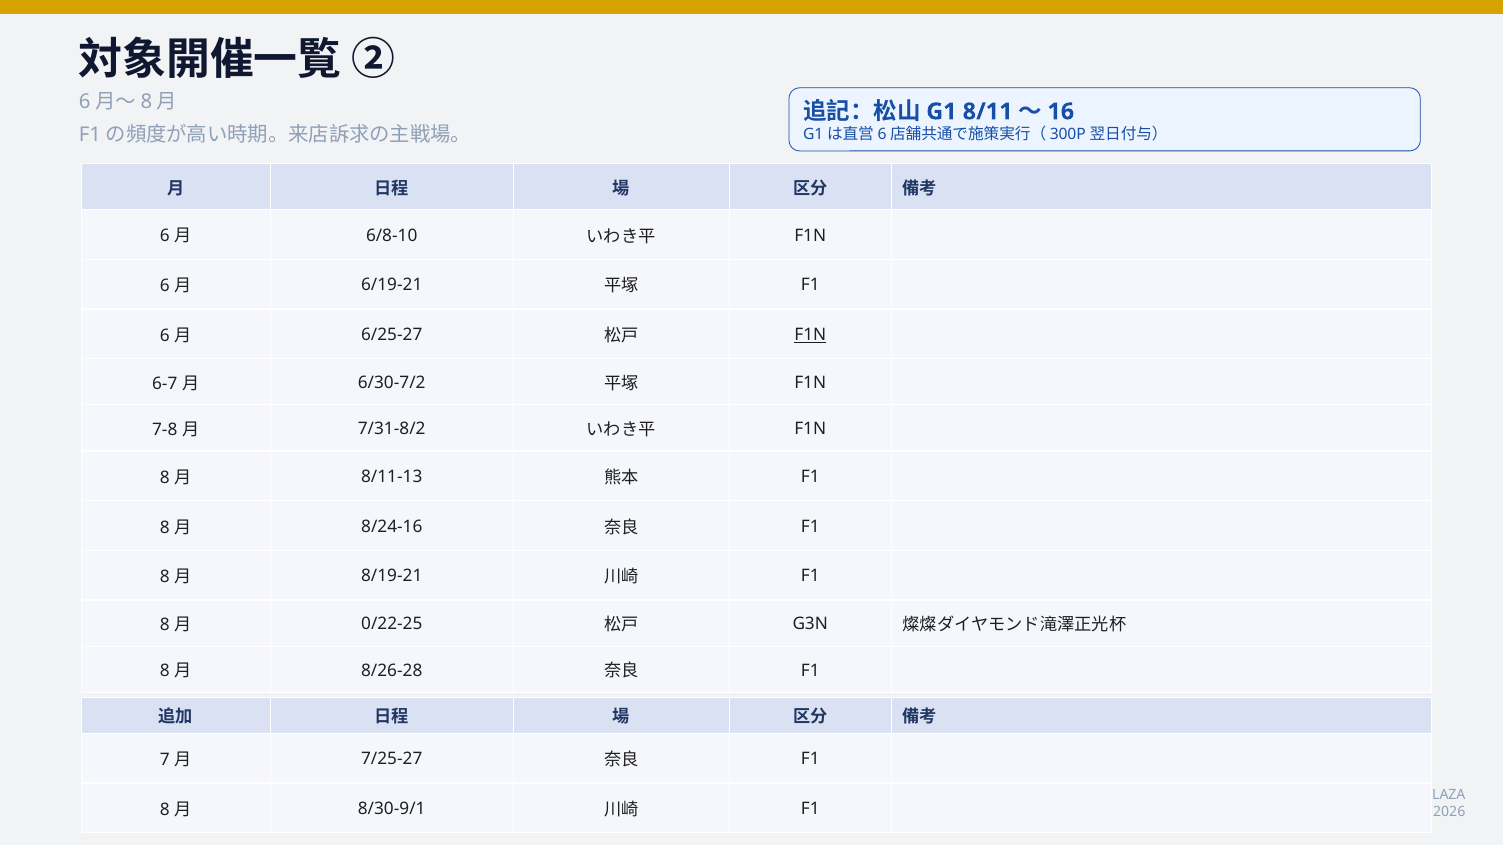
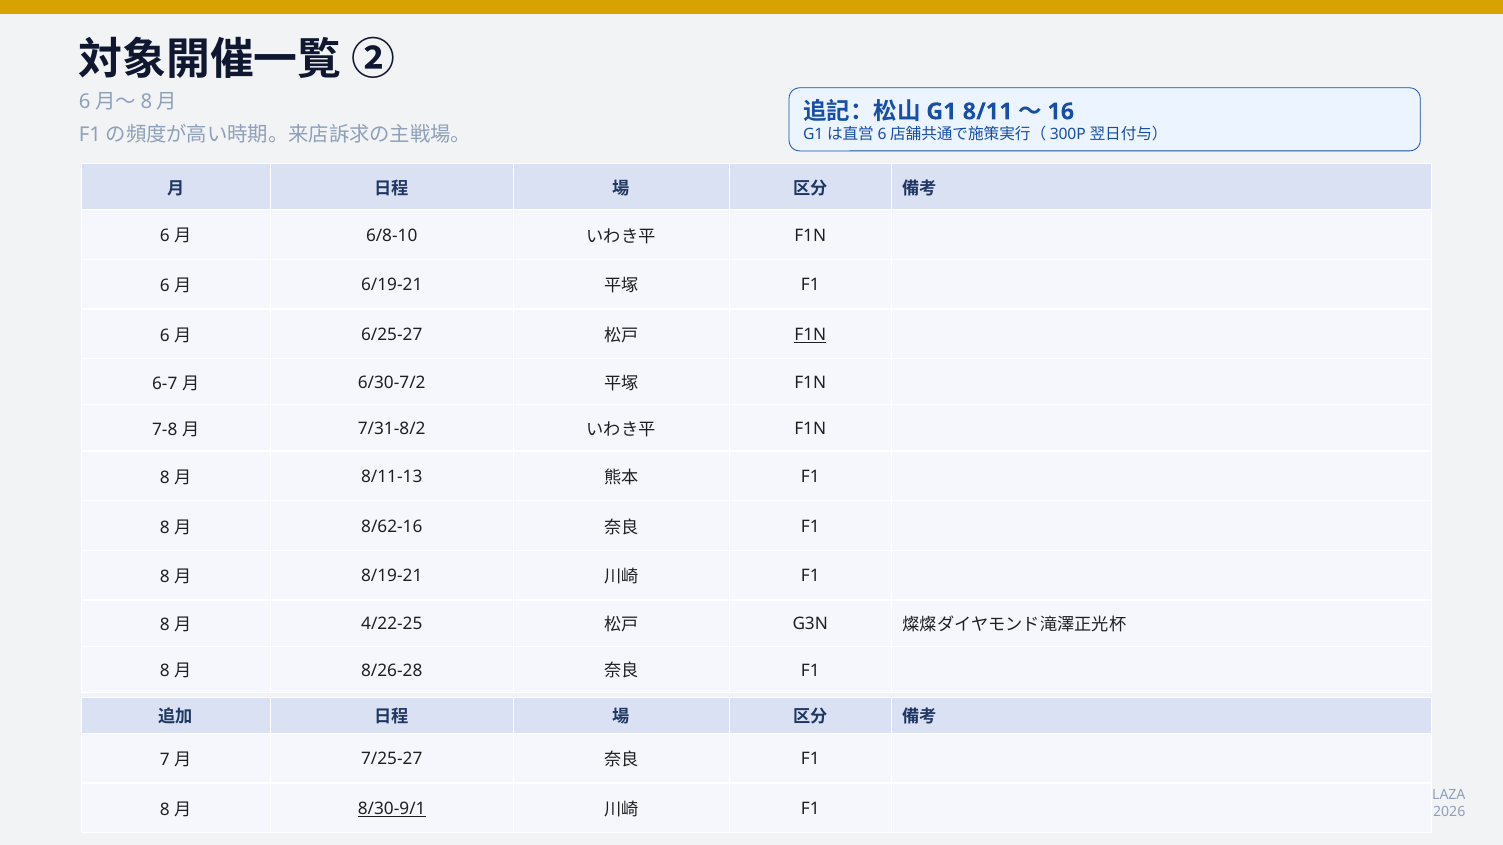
8/24-16: 8/24-16 -> 8/62-16
0/22-25: 0/22-25 -> 4/22-25
8/30-9/1 underline: none -> present
